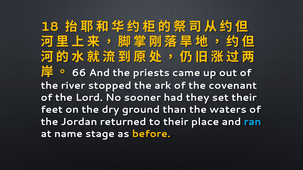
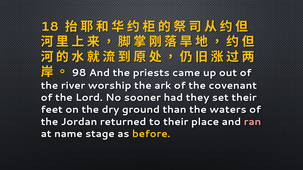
66: 66 -> 98
stopped: stopped -> worship
ran colour: light blue -> pink
